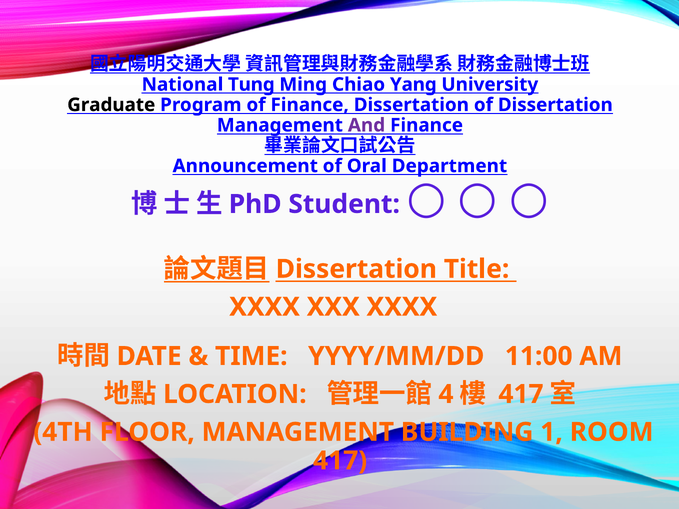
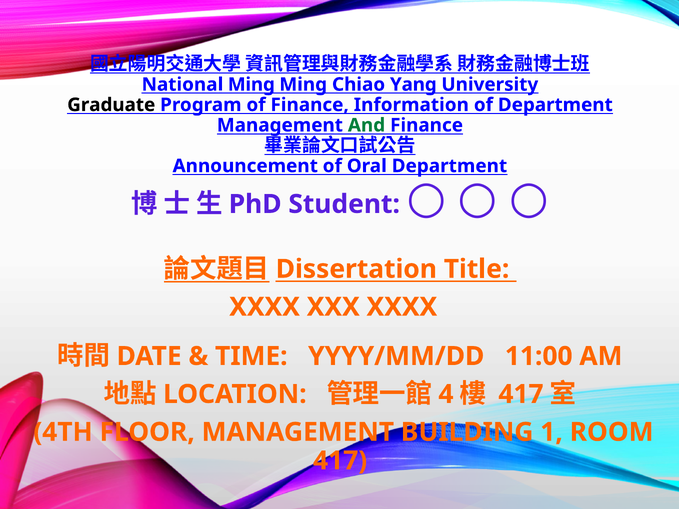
National Tung: Tung -> Ming
Finance Dissertation: Dissertation -> Information
of Dissertation: Dissertation -> Department
And colour: purple -> green
